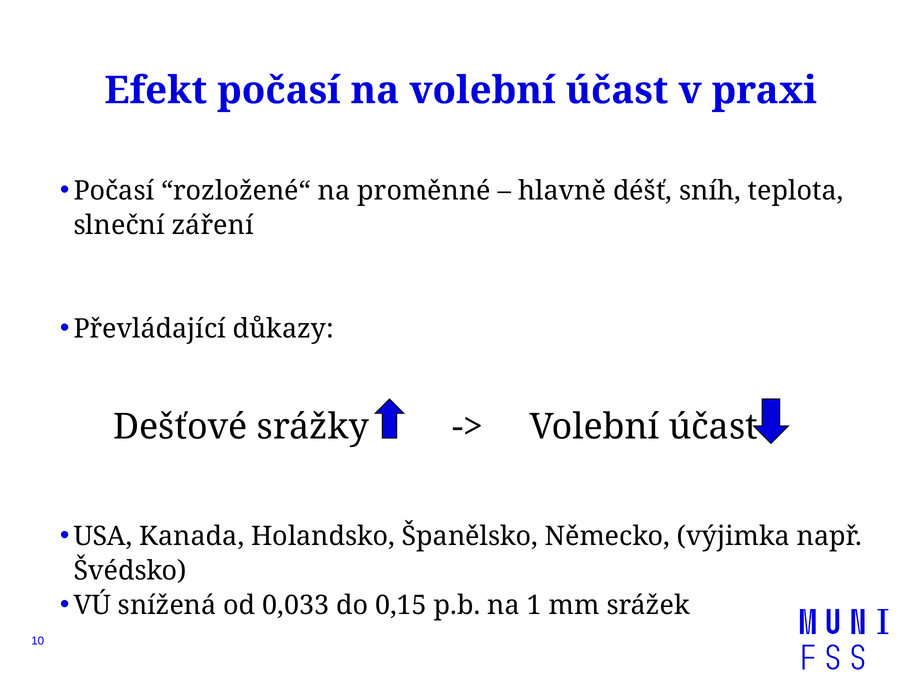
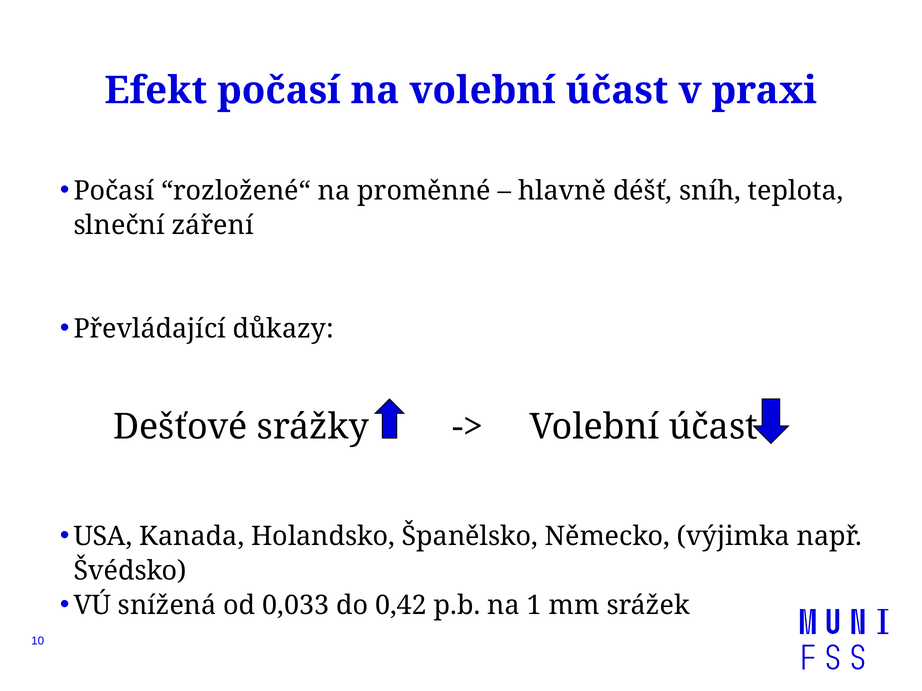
0,15: 0,15 -> 0,42
